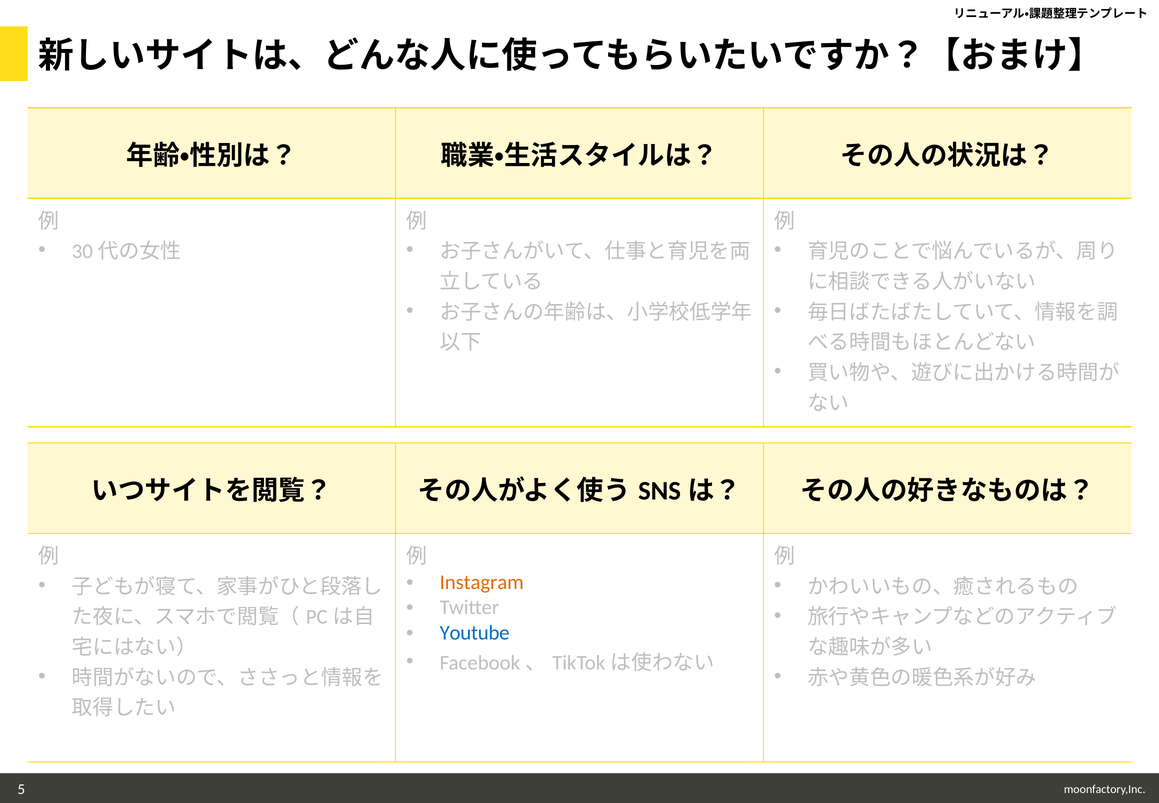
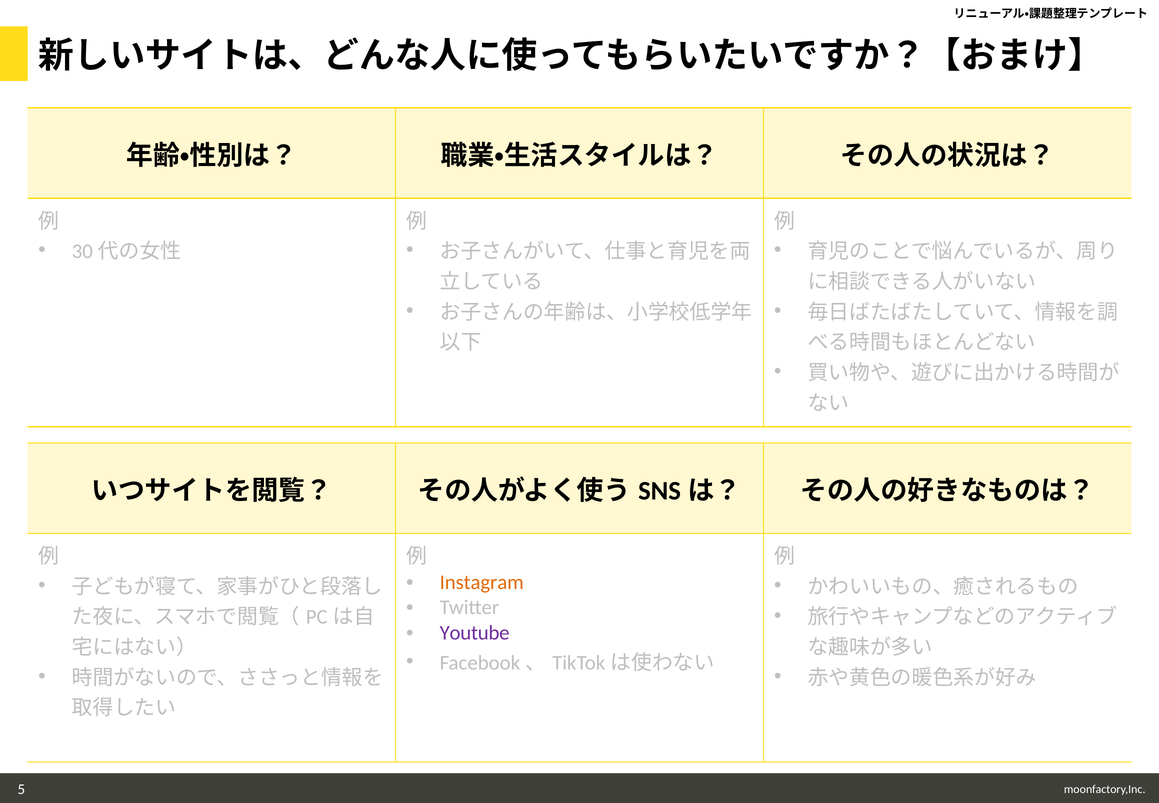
Youtube colour: blue -> purple
